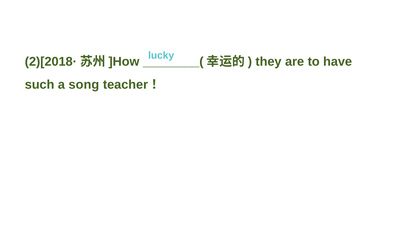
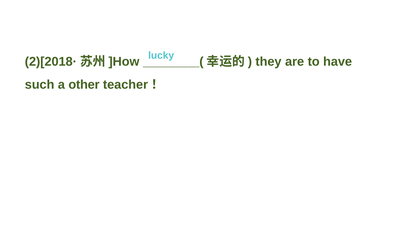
song: song -> other
